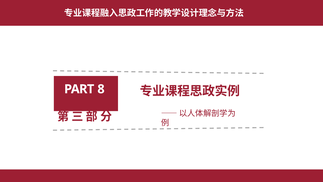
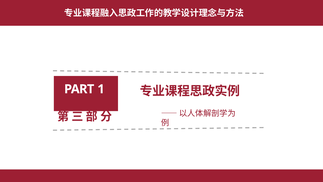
8: 8 -> 1
